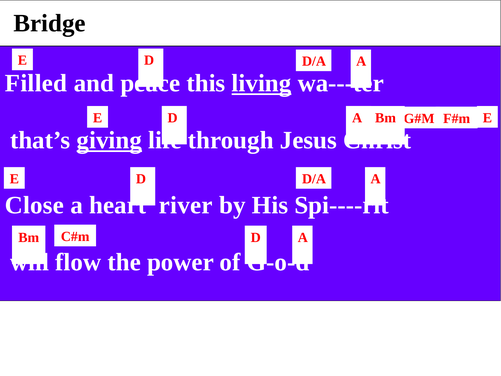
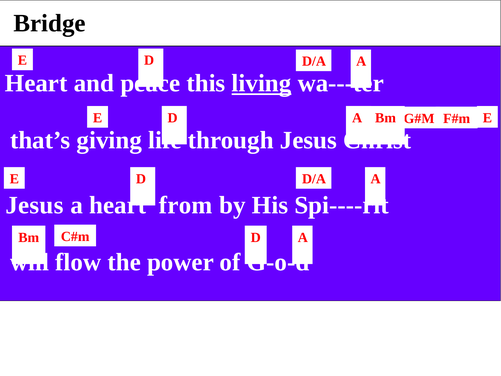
Filled at (36, 83): Filled -> Heart
giving underline: present -> none
Close at (34, 205): Close -> Jesus
river: river -> from
